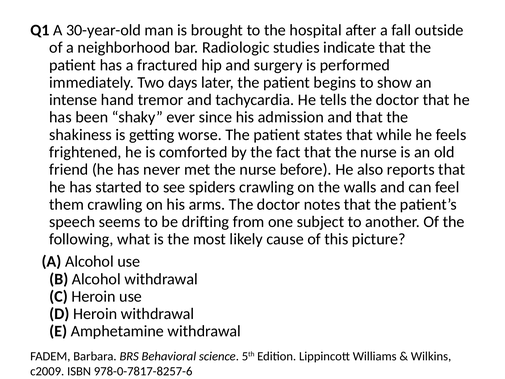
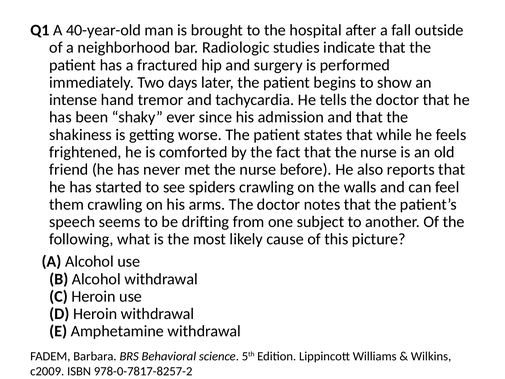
30-year-old: 30-year-old -> 40-year-old
978-0-7817-8257-6: 978-0-7817-8257-6 -> 978-0-7817-8257-2
